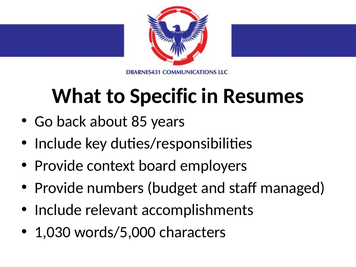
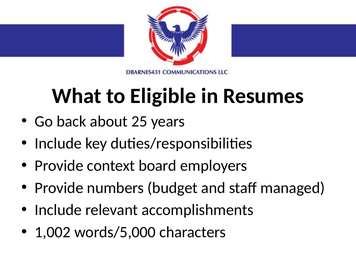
Specific: Specific -> Eligible
85: 85 -> 25
1,030: 1,030 -> 1,002
